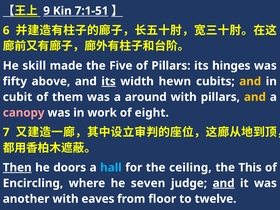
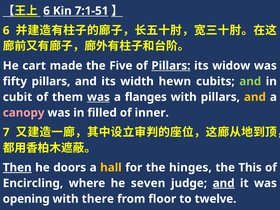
9 at (47, 11): 9 -> 6
skill: skill -> cart
Pillars at (171, 66) underline: none -> present
hinges: hinges -> widow
fifty above: above -> pillars
its at (109, 81) underline: present -> none
and at (250, 81) colour: yellow -> light green
was at (98, 97) underline: none -> present
around: around -> flanges
work: work -> filled
eight: eight -> inner
hall colour: light blue -> yellow
ceiling: ceiling -> hinges
another: another -> opening
eaves: eaves -> there
